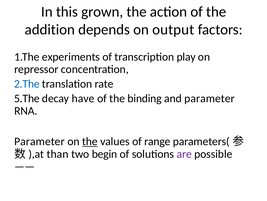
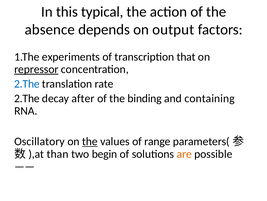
grown: grown -> typical
addition: addition -> absence
play: play -> that
repressor underline: none -> present
5.The at (27, 98): 5.The -> 2.The
have: have -> after
and parameter: parameter -> containing
Parameter at (39, 141): Parameter -> Oscillatory
are colour: purple -> orange
